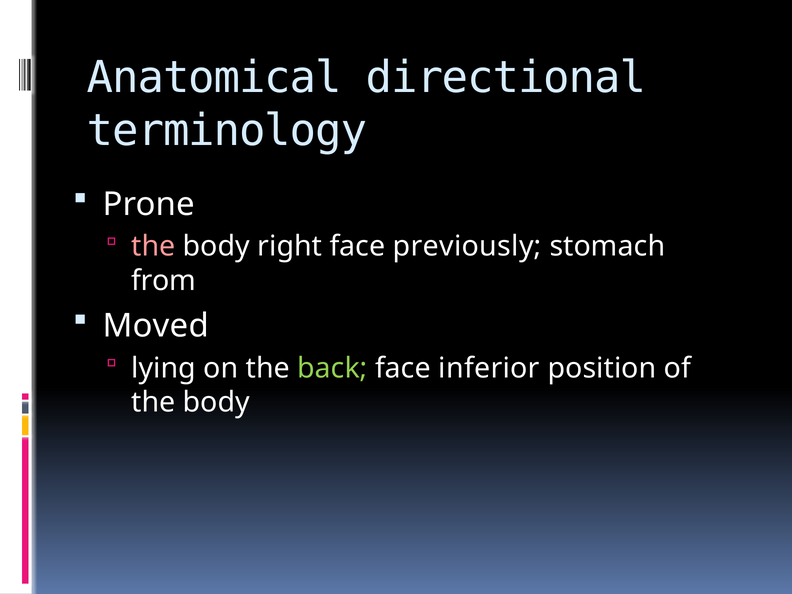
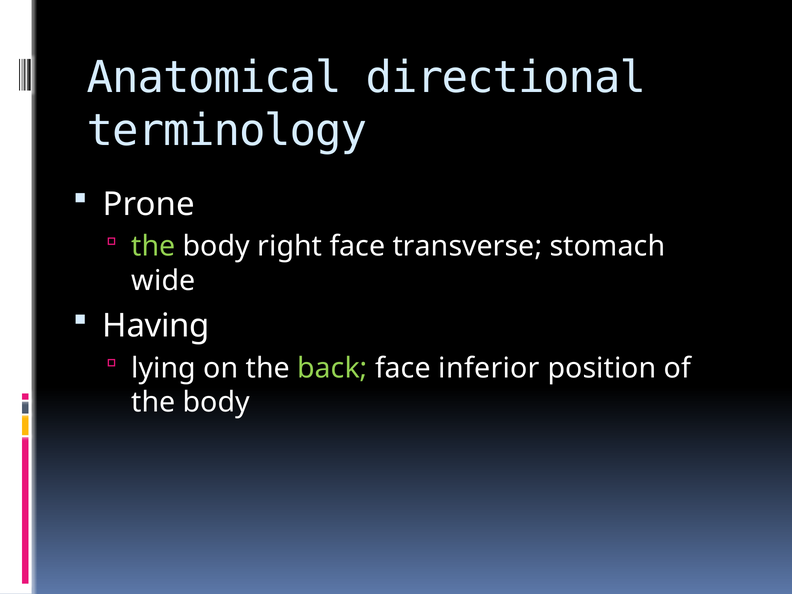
the at (153, 247) colour: pink -> light green
previously: previously -> transverse
from: from -> wide
Moved: Moved -> Having
